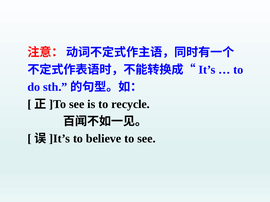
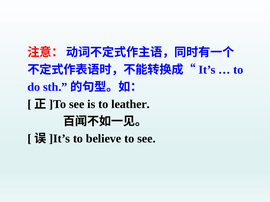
recycle: recycle -> leather
